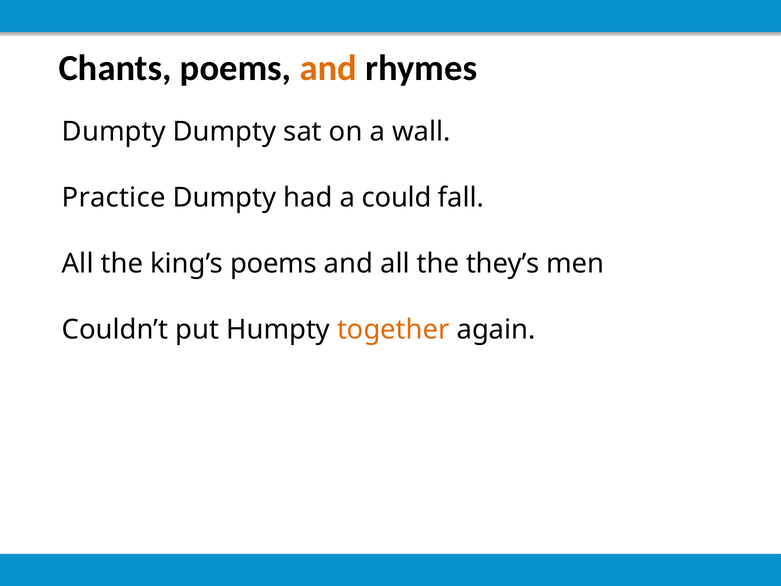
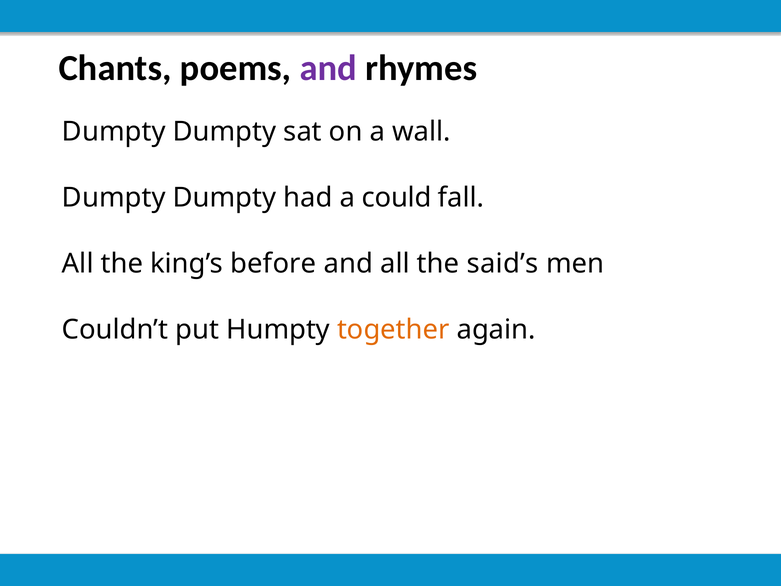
and at (328, 68) colour: orange -> purple
Practice at (114, 198): Practice -> Dumpty
king’s poems: poems -> before
they’s: they’s -> said’s
